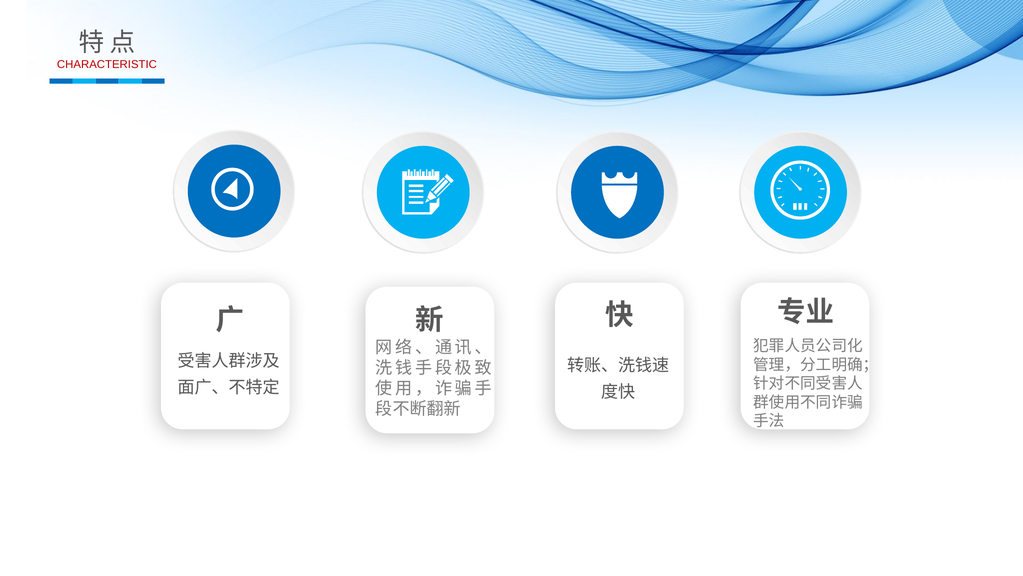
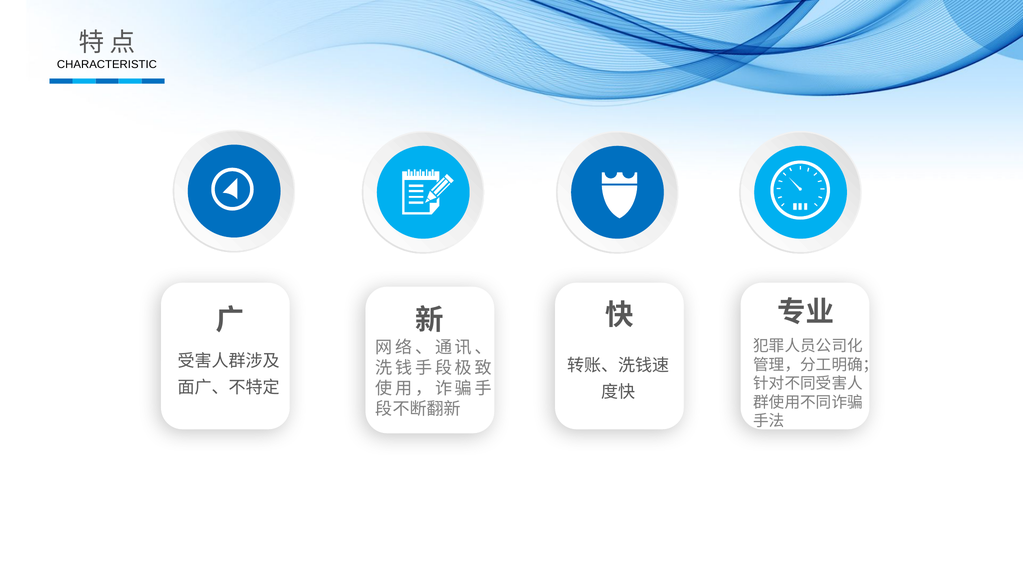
CHARACTERISTIC colour: red -> black
